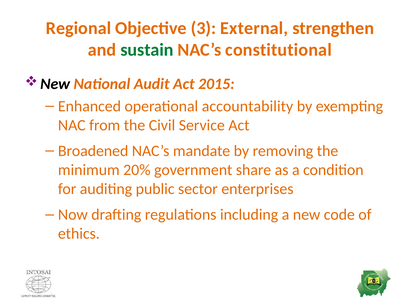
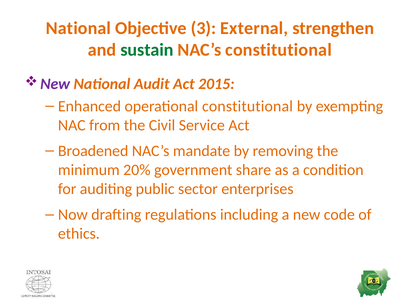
Regional at (79, 28): Regional -> National
New at (55, 84) colour: black -> purple
operational accountability: accountability -> constitutional
